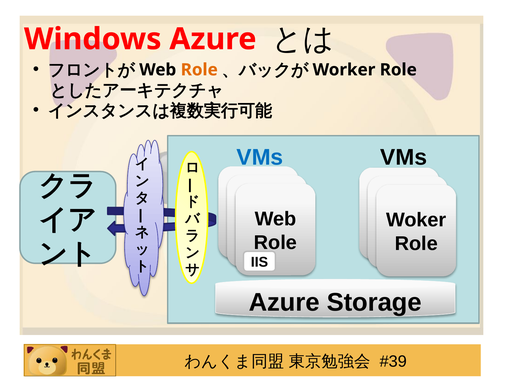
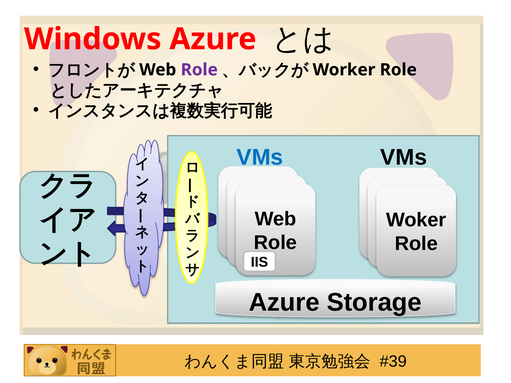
Role at (199, 70) colour: orange -> purple
